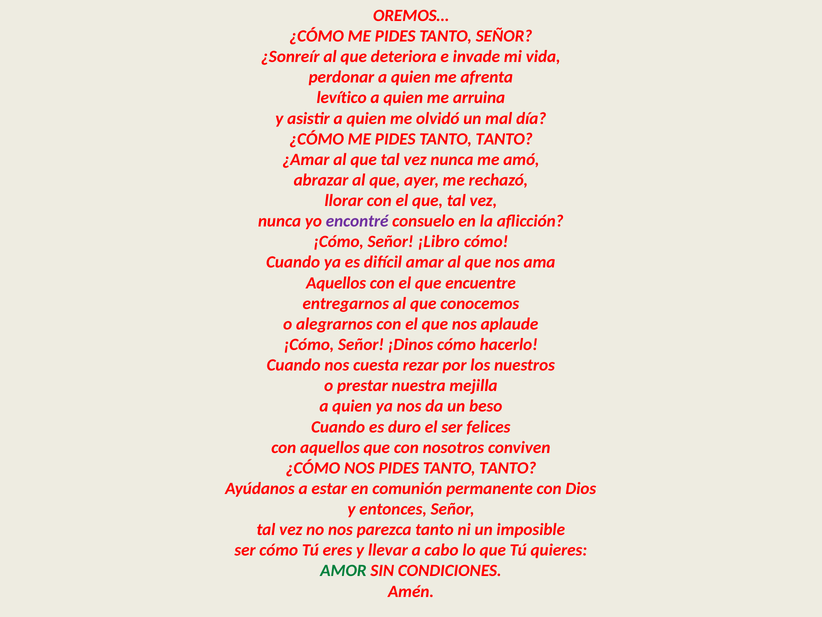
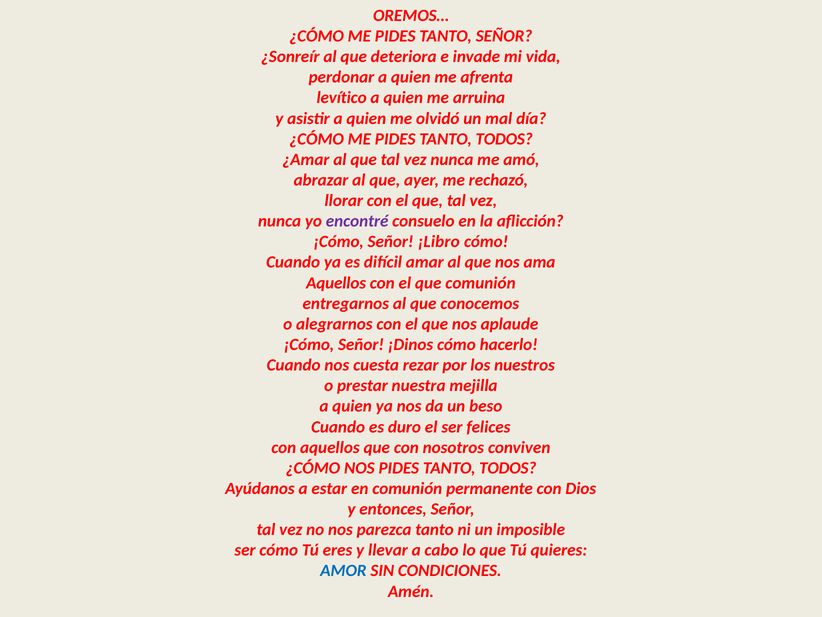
ME PIDES TANTO TANTO: TANTO -> TODOS
que encuentre: encuentre -> comunión
NOS PIDES TANTO TANTO: TANTO -> TODOS
AMOR colour: green -> blue
